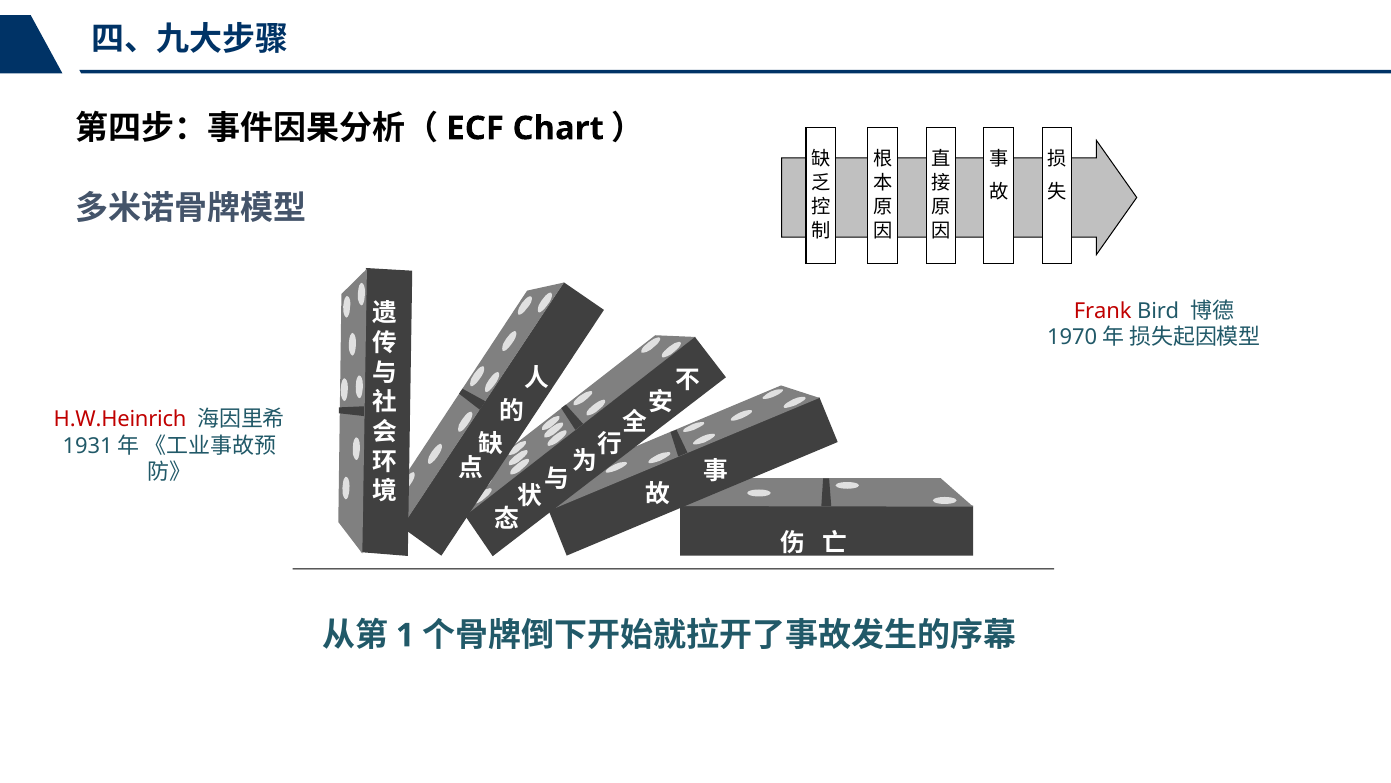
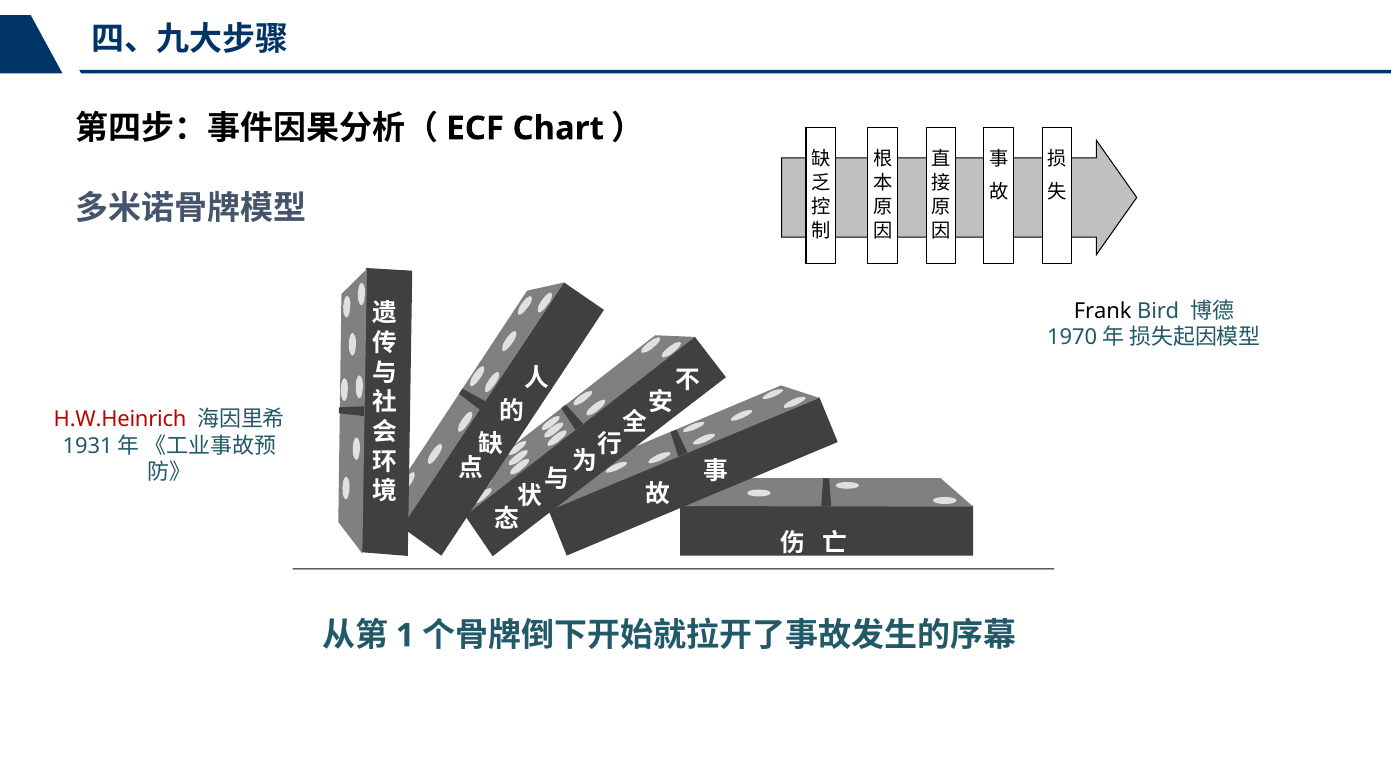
Frank colour: red -> black
